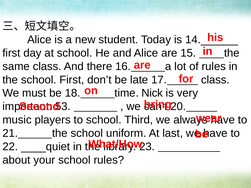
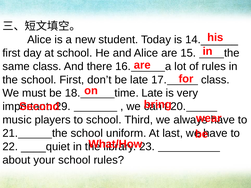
time Nick: Nick -> Late
53: 53 -> 29
